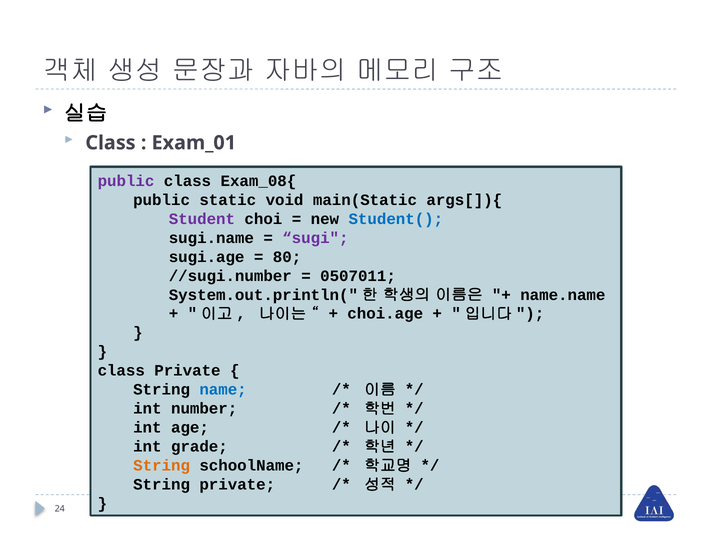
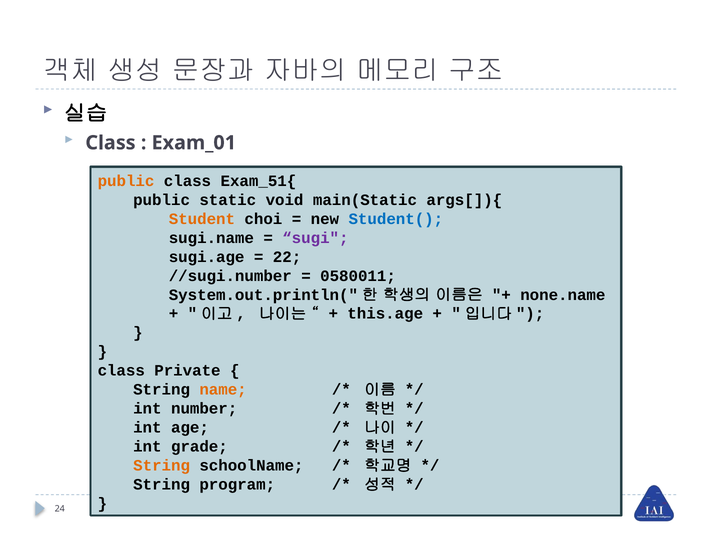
public at (126, 181) colour: purple -> orange
Exam_08{: Exam_08{ -> Exam_51{
Student colour: purple -> orange
80: 80 -> 22
0507011: 0507011 -> 0580011
name.name: name.name -> none.name
choi.age: choi.age -> this.age
name colour: blue -> orange
String private: private -> program
